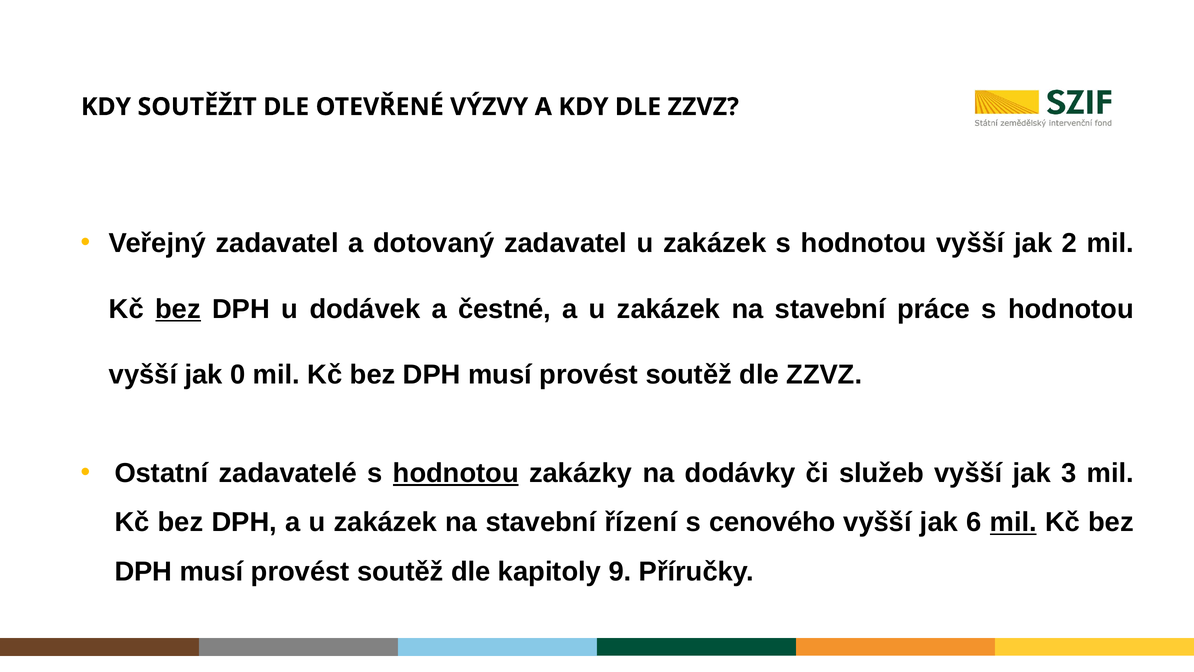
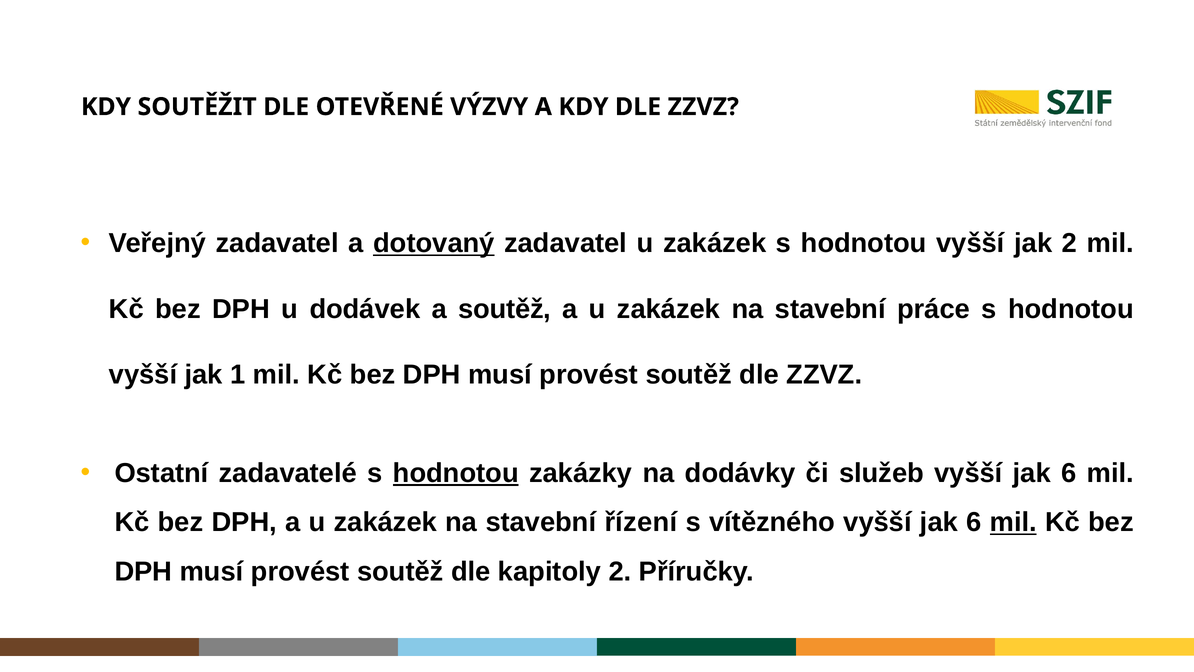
dotovaný underline: none -> present
bez at (178, 309) underline: present -> none
a čestné: čestné -> soutěž
0: 0 -> 1
3 at (1069, 473): 3 -> 6
cenového: cenového -> vítězného
kapitoly 9: 9 -> 2
